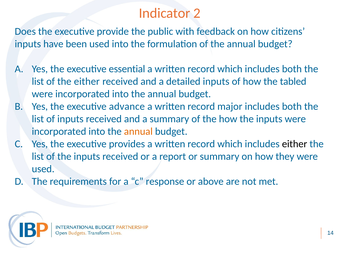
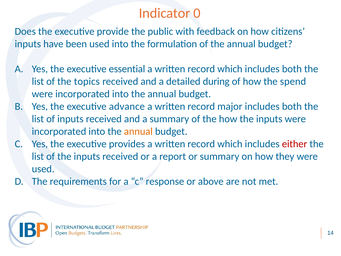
2: 2 -> 0
the either: either -> topics
detailed inputs: inputs -> during
tabled: tabled -> spend
either at (295, 144) colour: black -> red
